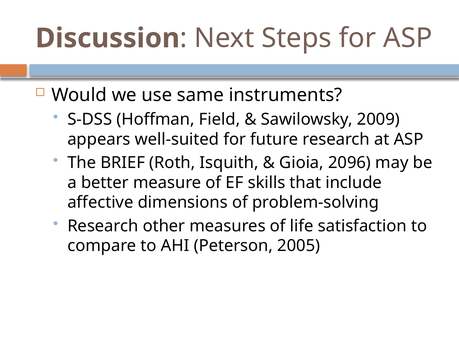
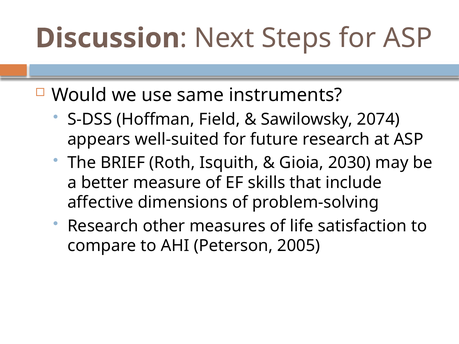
2009: 2009 -> 2074
2096: 2096 -> 2030
